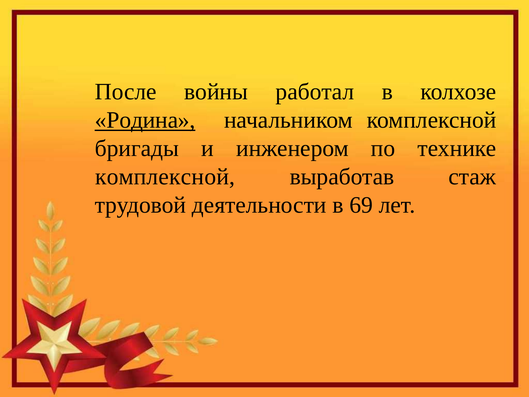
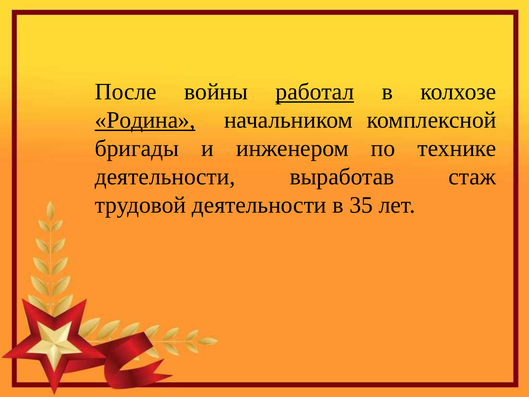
работал underline: none -> present
комплексной at (165, 177): комплексной -> деятельности
69: 69 -> 35
